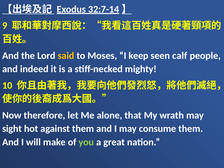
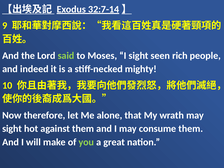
said colour: yellow -> light green
I keep: keep -> sight
calf: calf -> rich
